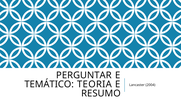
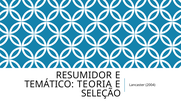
PERGUNTAR: PERGUNTAR -> RESUMIDOR
RESUMO: RESUMO -> SELEÇÃO
